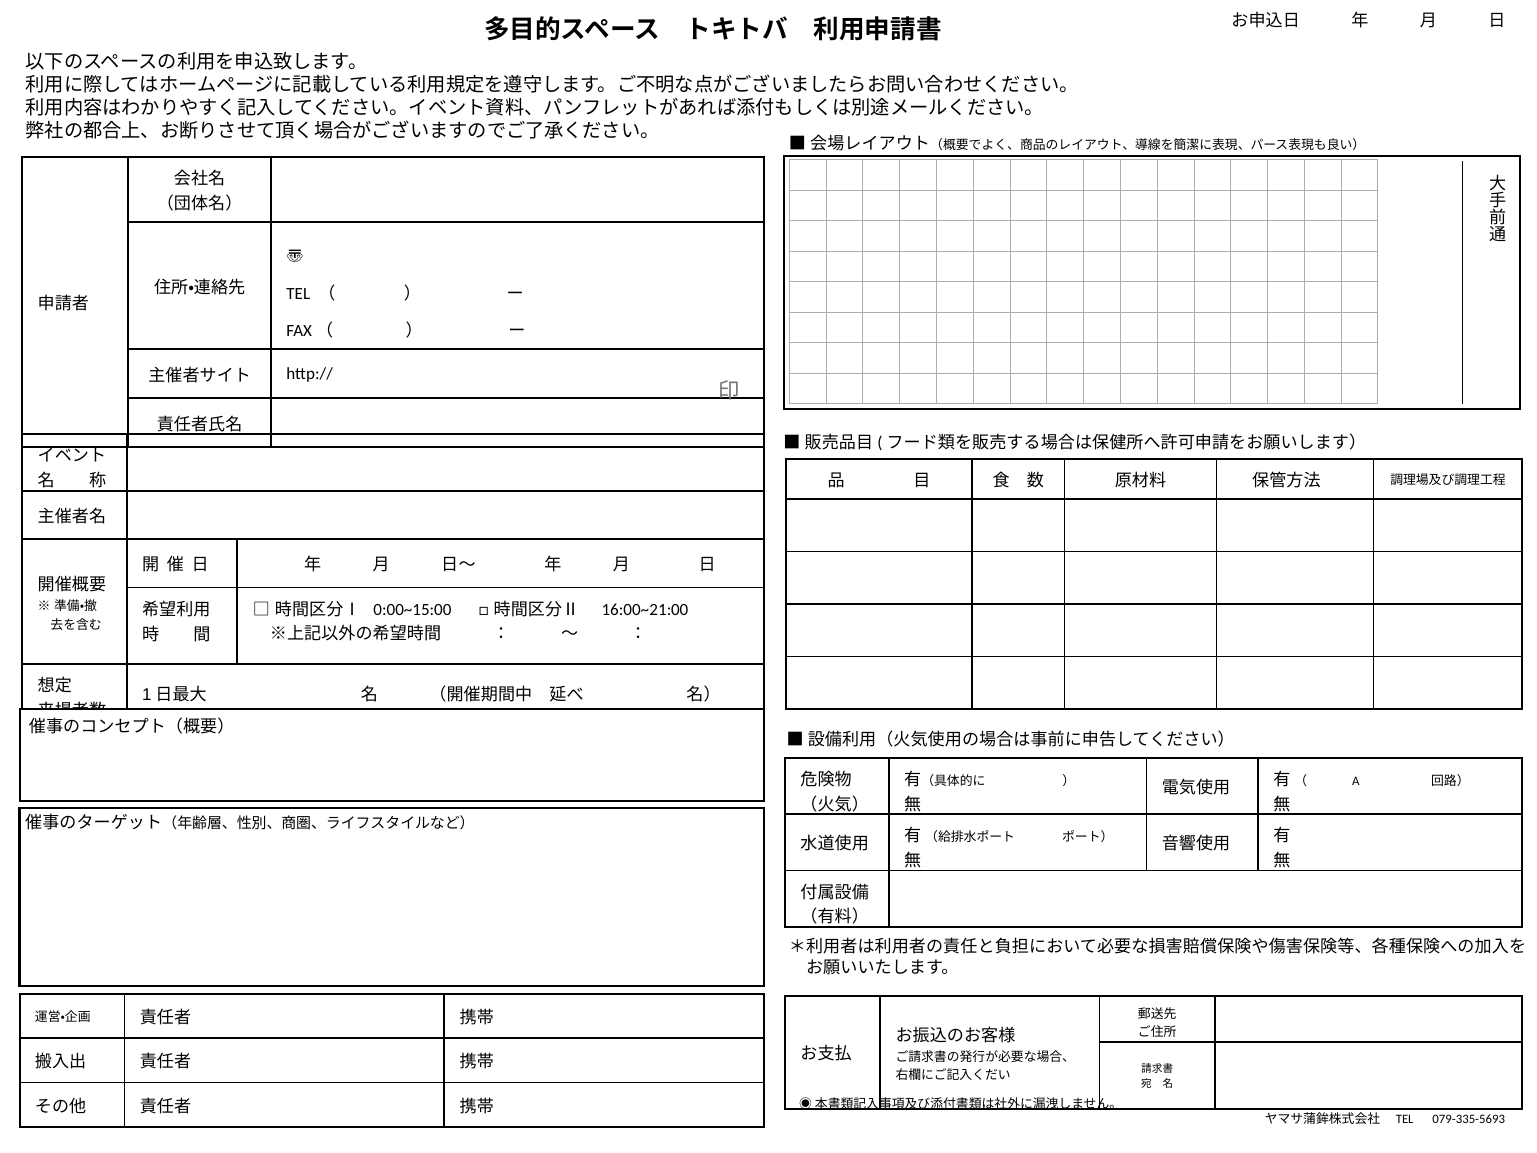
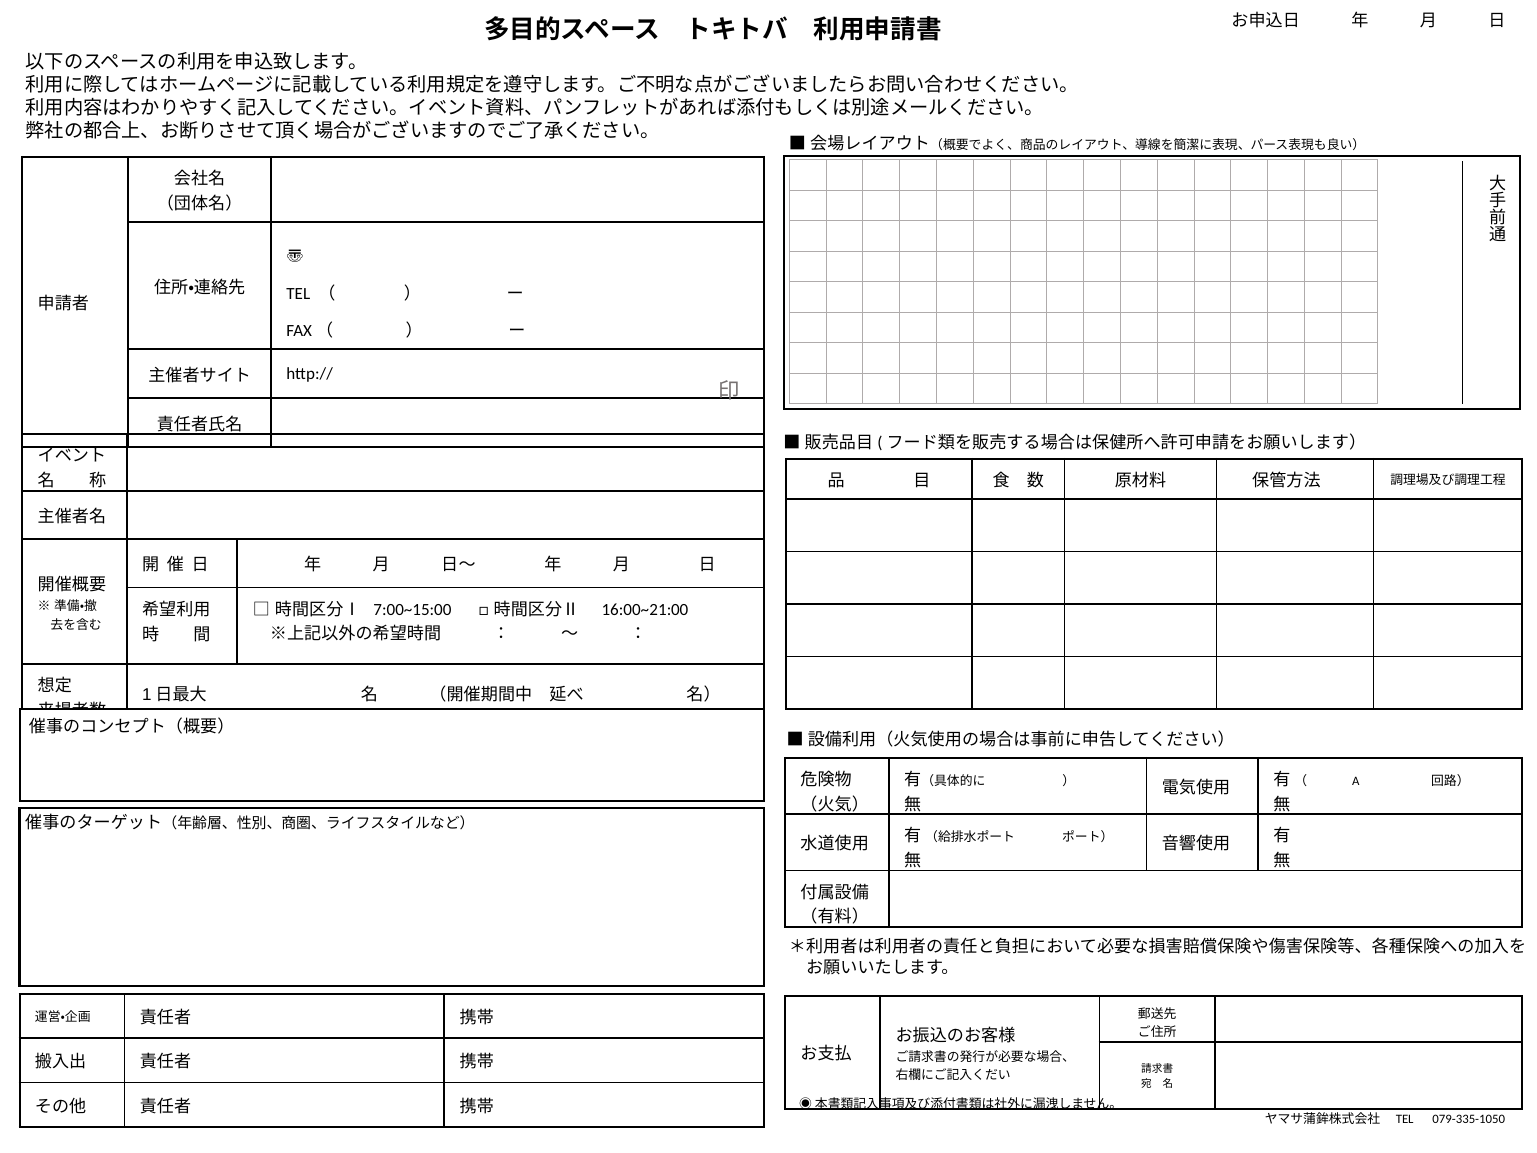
0:00~15:00: 0:00~15:00 -> 7:00~15:00
079-335-5693: 079-335-5693 -> 079-335-1050
